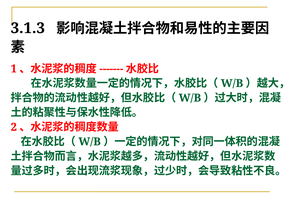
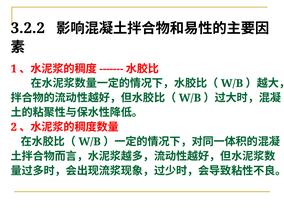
3.1.3: 3.1.3 -> 3.2.2
